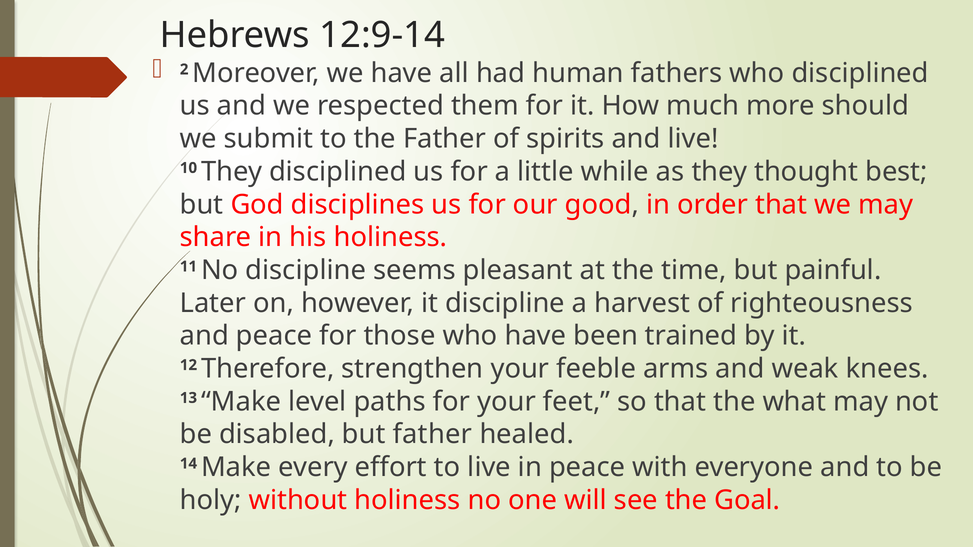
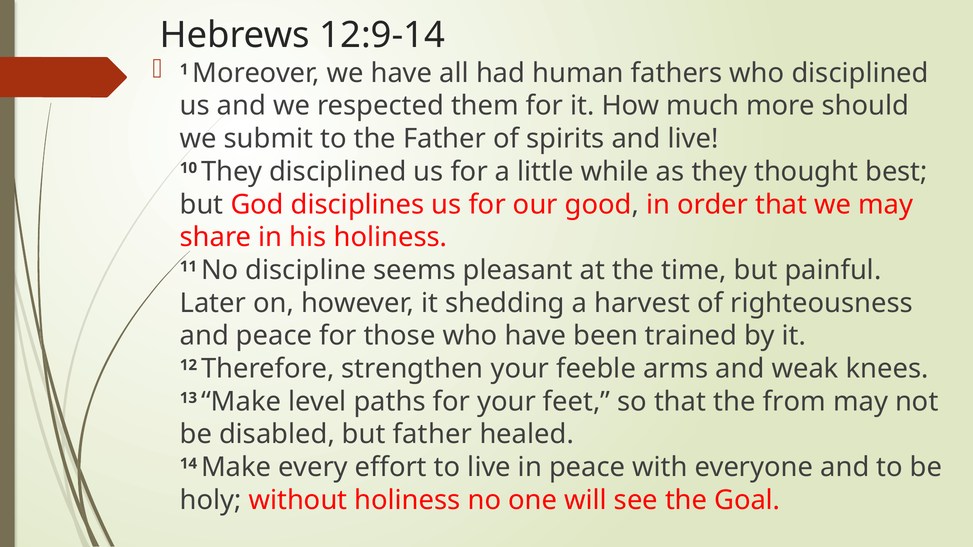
2: 2 -> 1
it discipline: discipline -> shedding
what: what -> from
